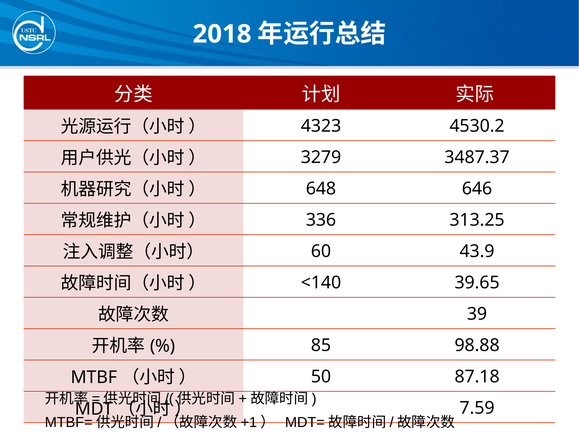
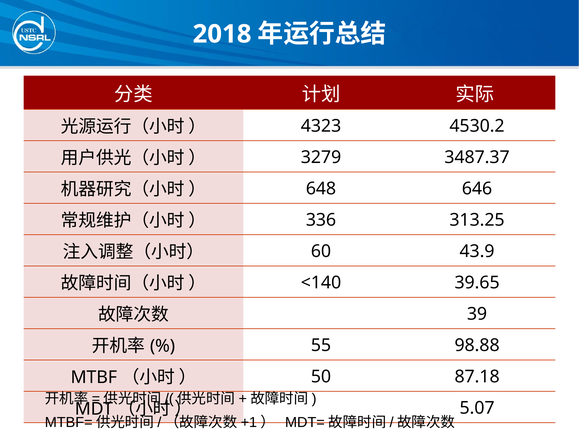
85: 85 -> 55
7.59: 7.59 -> 5.07
